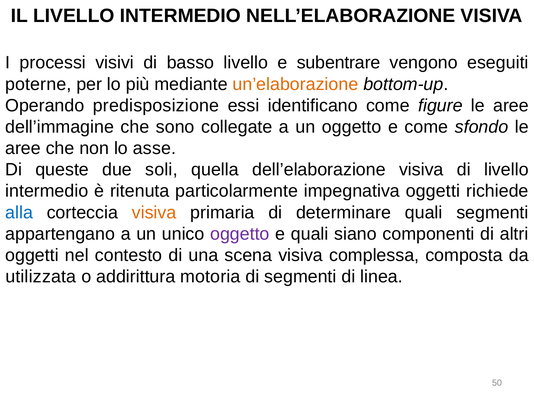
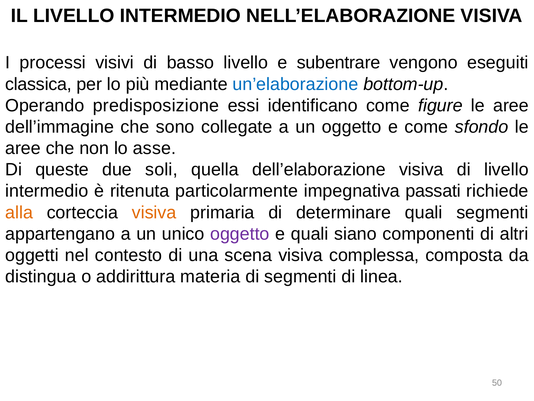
poterne: poterne -> classica
un’elaborazione colour: orange -> blue
impegnativa oggetti: oggetti -> passati
alla colour: blue -> orange
utilizzata: utilizzata -> distingua
motoria: motoria -> materia
